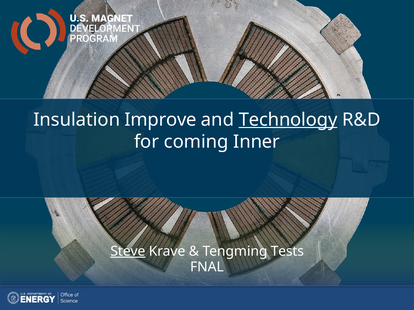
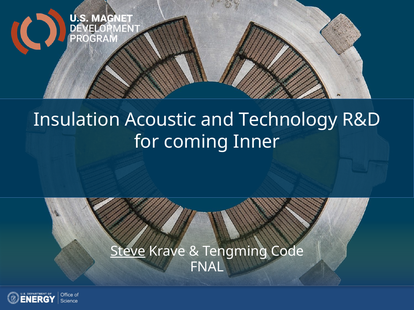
Improve: Improve -> Acoustic
Technology underline: present -> none
Tests: Tests -> Code
